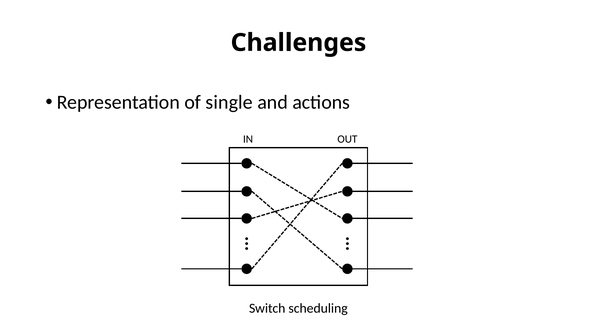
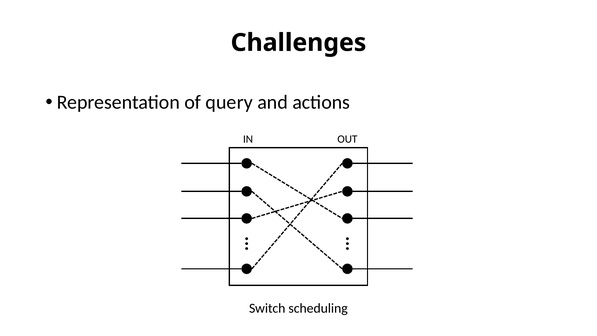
single: single -> query
